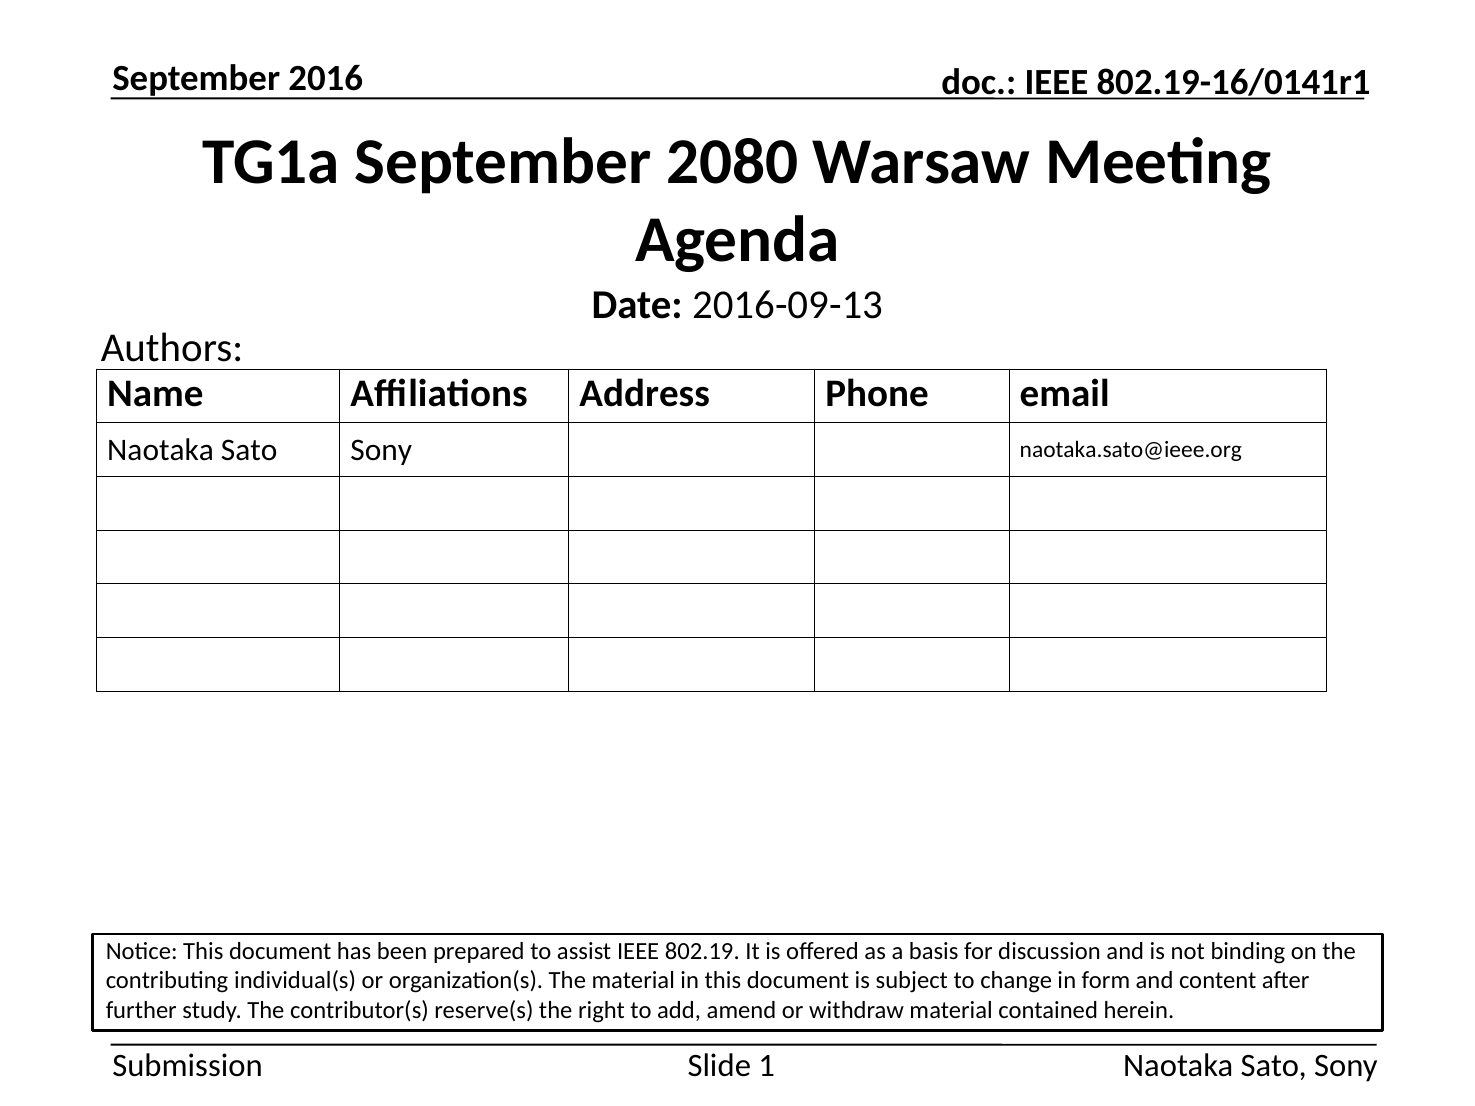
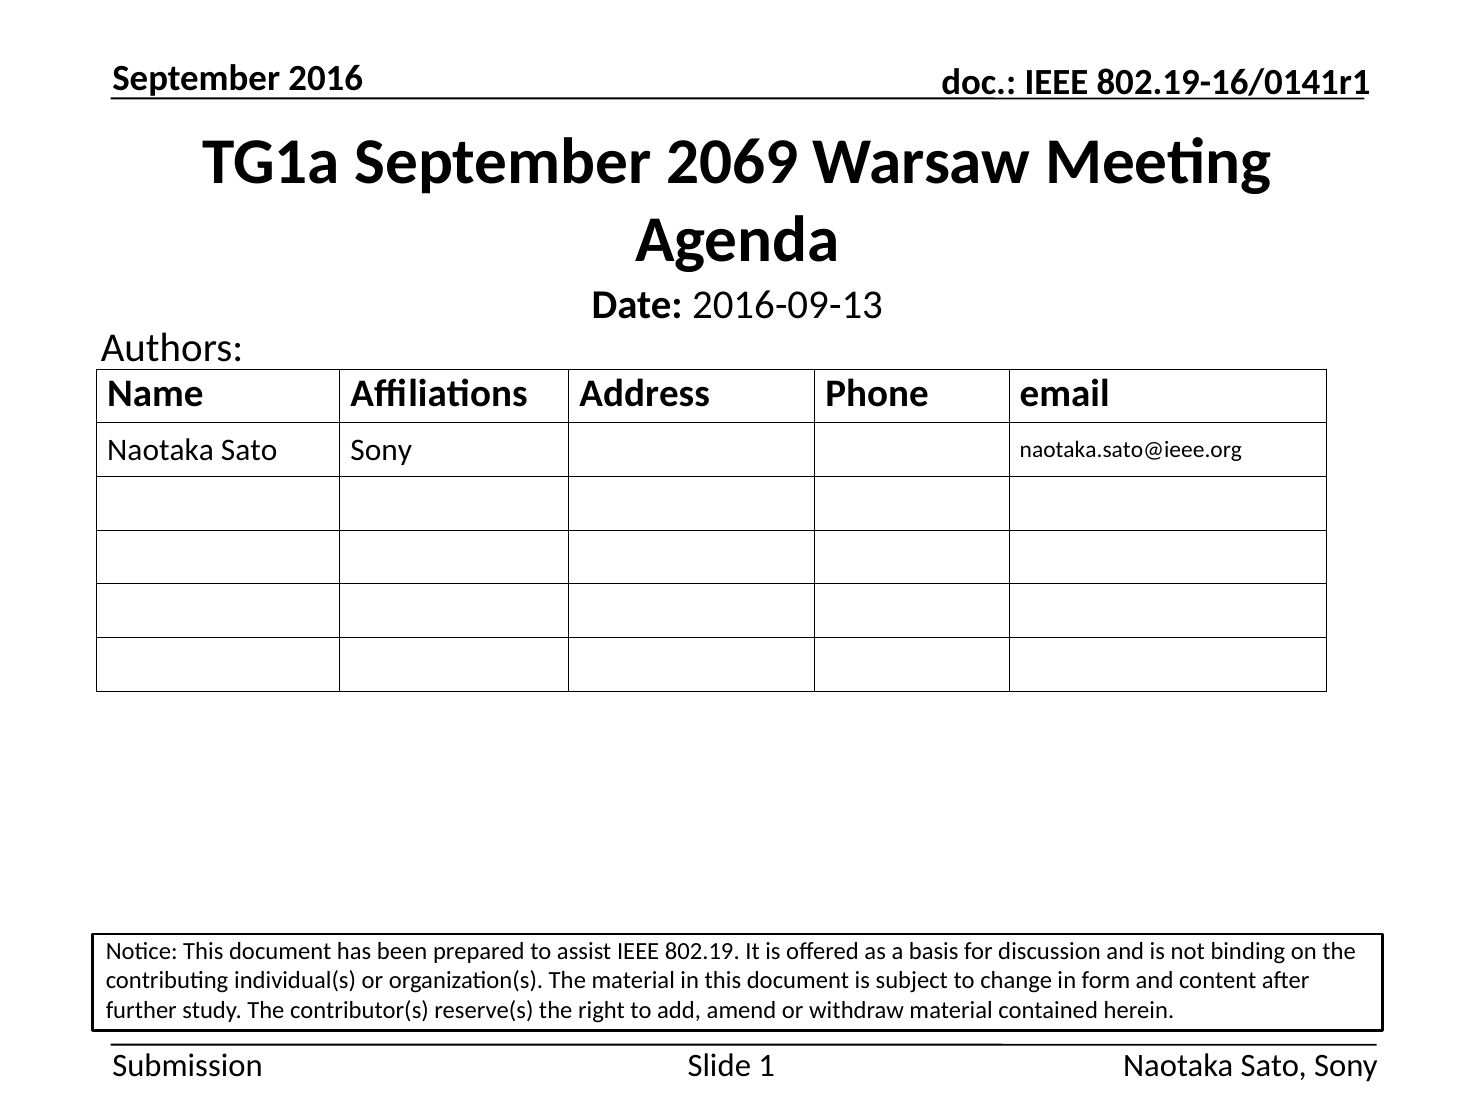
2080: 2080 -> 2069
